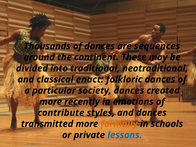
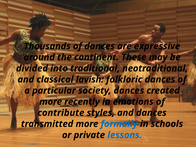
sequences: sequences -> expressive
enact: enact -> lavish
formally colour: orange -> blue
